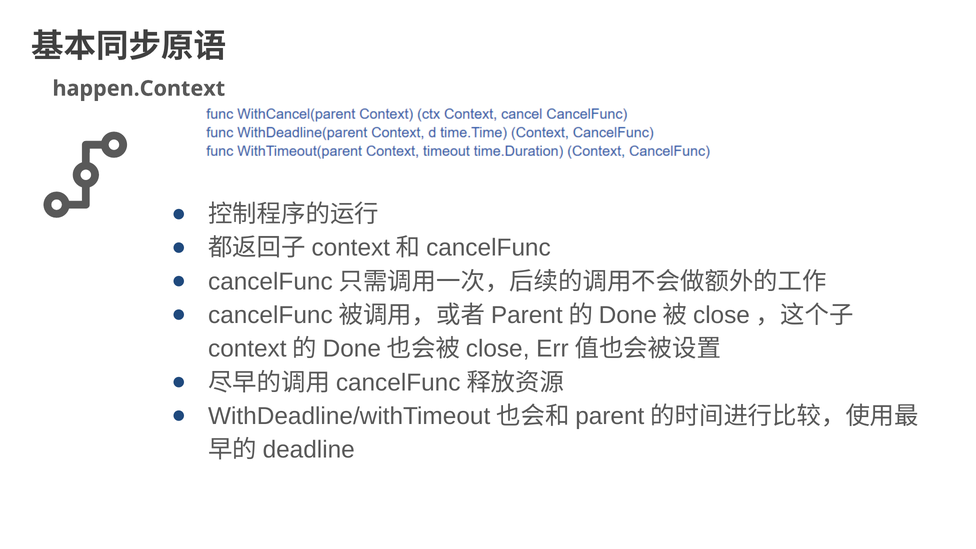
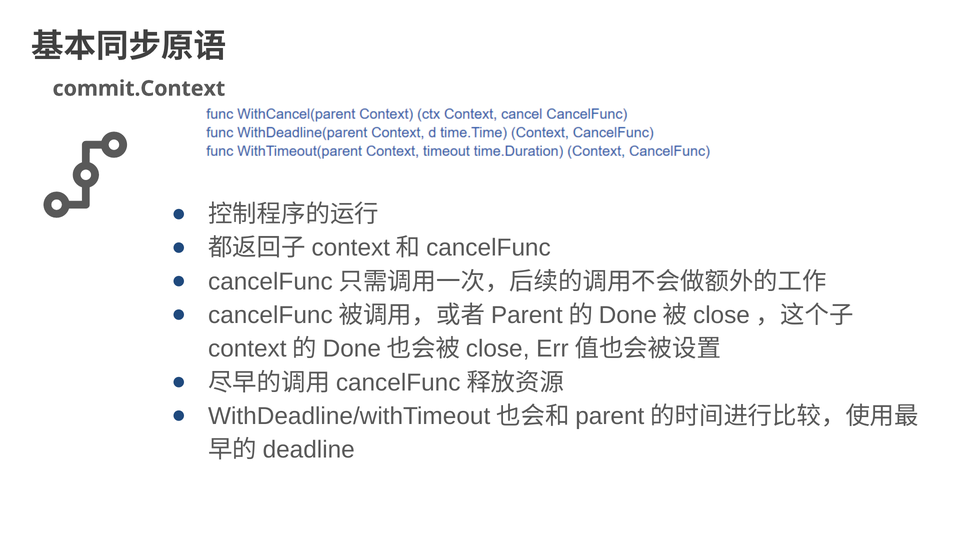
happen.Context: happen.Context -> commit.Context
